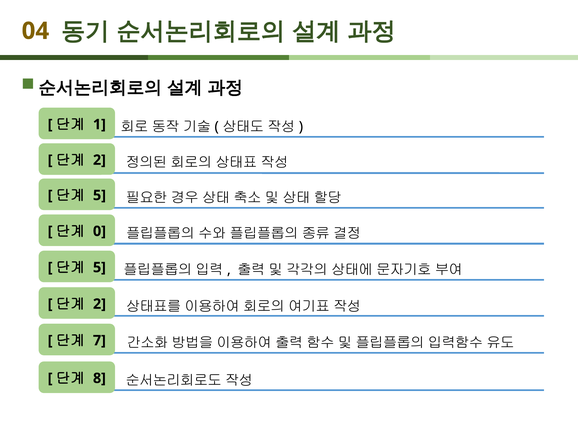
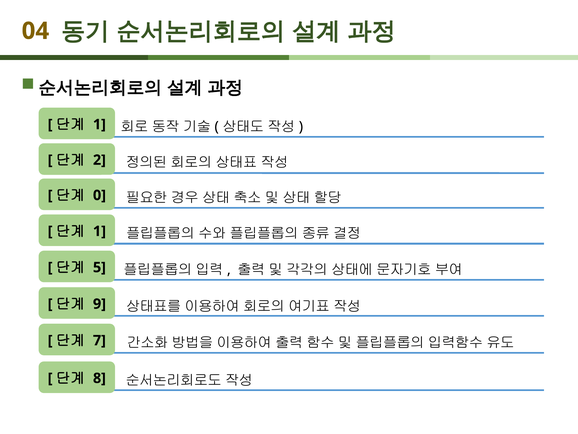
5 at (99, 195): 5 -> 0
0 at (99, 231): 0 -> 1
2 at (99, 304): 2 -> 9
